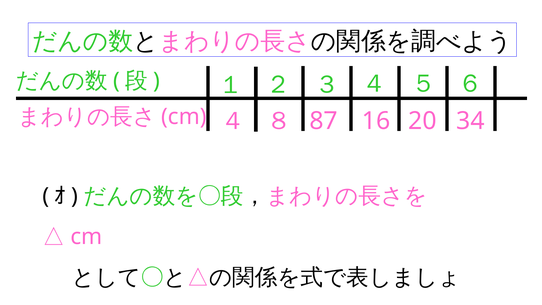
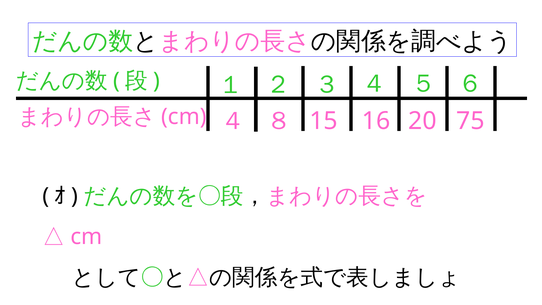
87: 87 -> 15
34: 34 -> 75
